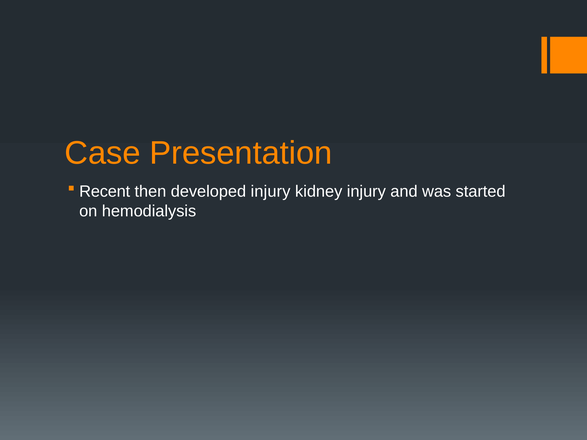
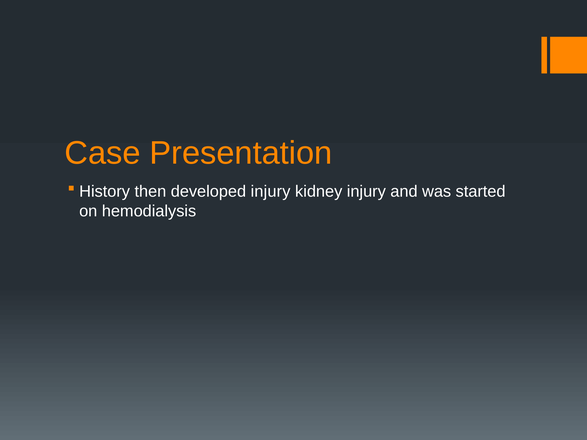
Recent: Recent -> History
